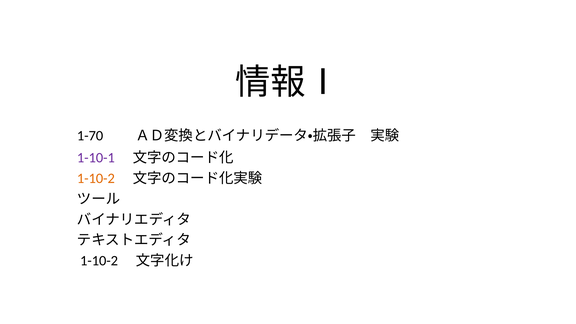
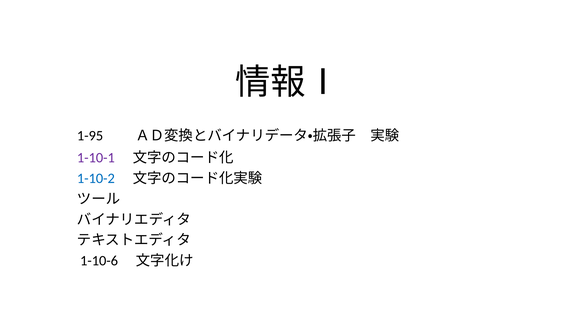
1-70: 1-70 -> 1-95
1-10-2 at (96, 178) colour: orange -> blue
1-10-2 at (99, 261): 1-10-2 -> 1-10-6
